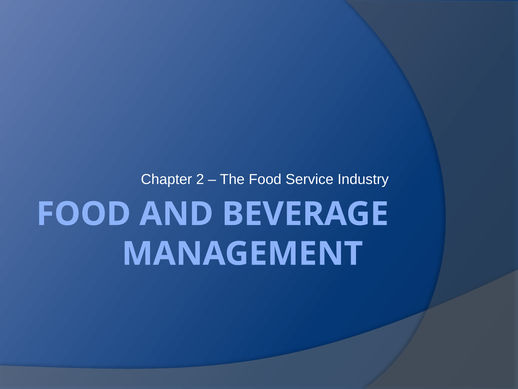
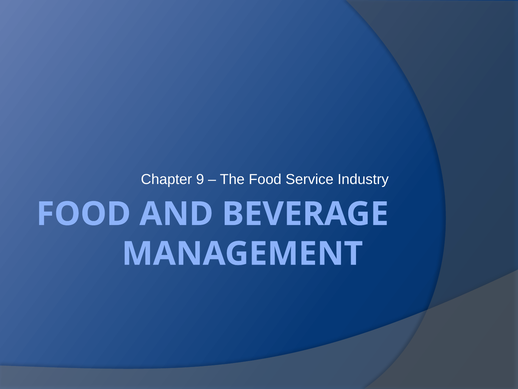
2: 2 -> 9
